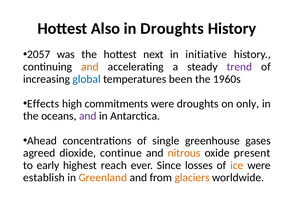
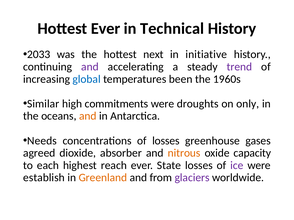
Hottest Also: Also -> Ever
in Droughts: Droughts -> Technical
2057: 2057 -> 2033
and at (90, 67) colour: orange -> purple
Effects: Effects -> Similar
and at (88, 116) colour: purple -> orange
Ahead: Ahead -> Needs
of single: single -> losses
continue: continue -> absorber
present: present -> capacity
early: early -> each
Since: Since -> State
ice colour: orange -> purple
glaciers colour: orange -> purple
